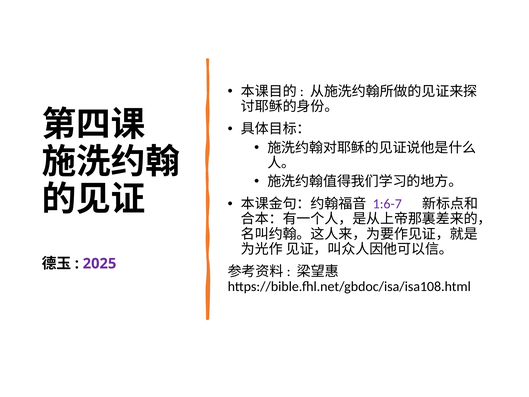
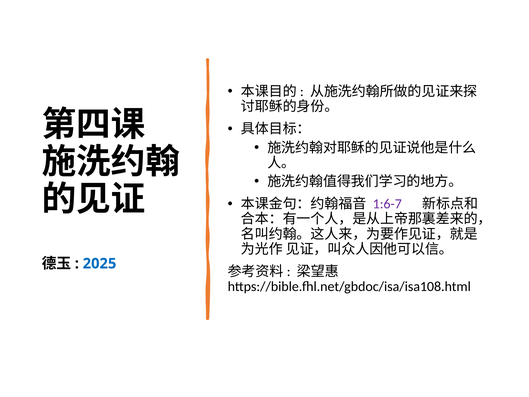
2025 colour: purple -> blue
